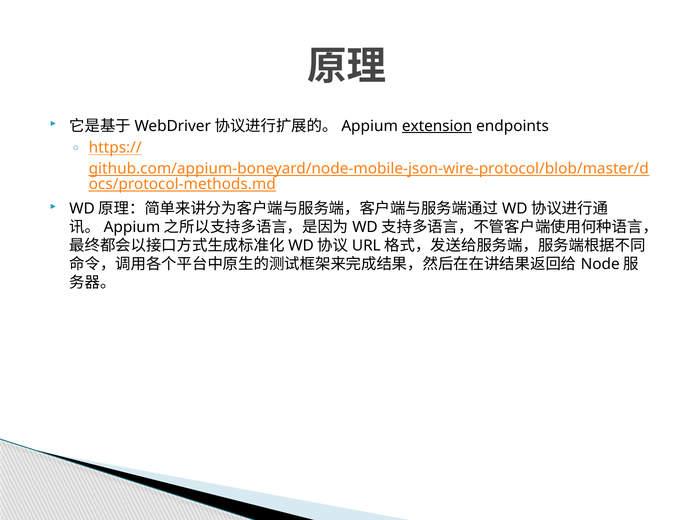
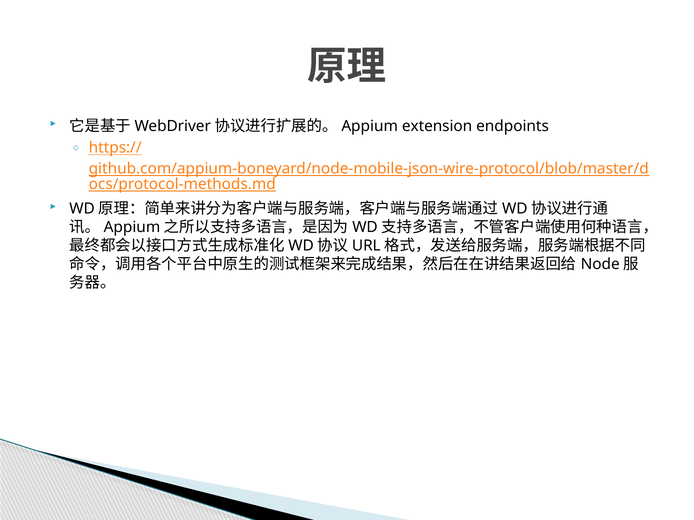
extension underline: present -> none
